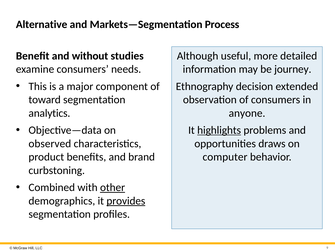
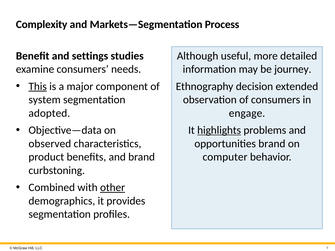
Alternative: Alternative -> Complexity
without: without -> settings
This underline: none -> present
toward: toward -> system
analytics: analytics -> adopted
anyone: anyone -> engage
opportunities draws: draws -> brand
provides underline: present -> none
